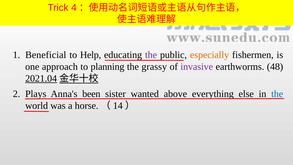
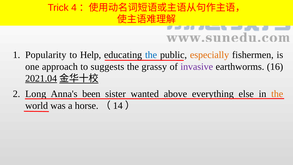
Beneficial: Beneficial -> Popularity
the at (151, 55) colour: purple -> blue
planning: planning -> suggests
48: 48 -> 16
Plays: Plays -> Long
the at (277, 94) colour: blue -> orange
